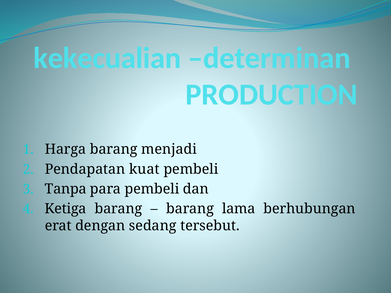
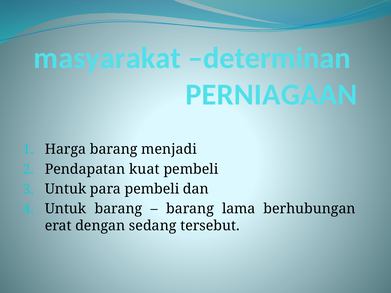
kekecualian: kekecualian -> masyarakat
PRODUCTION: PRODUCTION -> PERNIAGAAN
Tanpa at (66, 189): Tanpa -> Untuk
Ketiga at (66, 209): Ketiga -> Untuk
